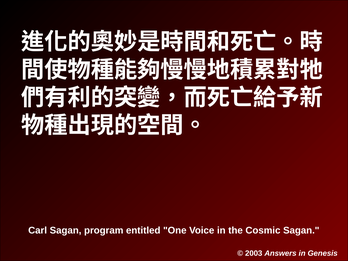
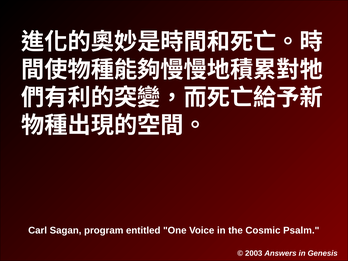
Cosmic Sagan: Sagan -> Psalm
